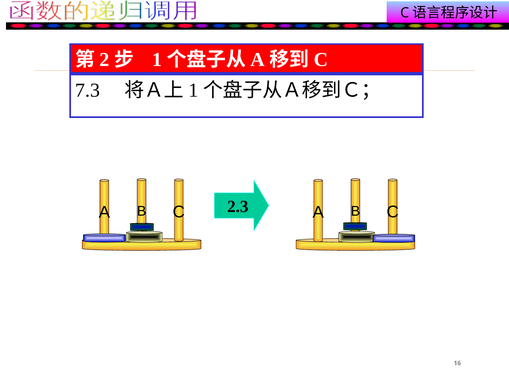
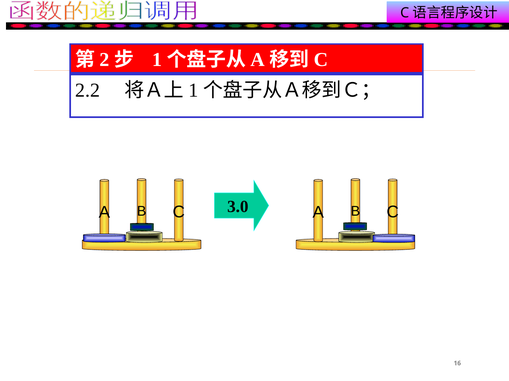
7.3: 7.3 -> 2.2
2.3: 2.3 -> 3.0
